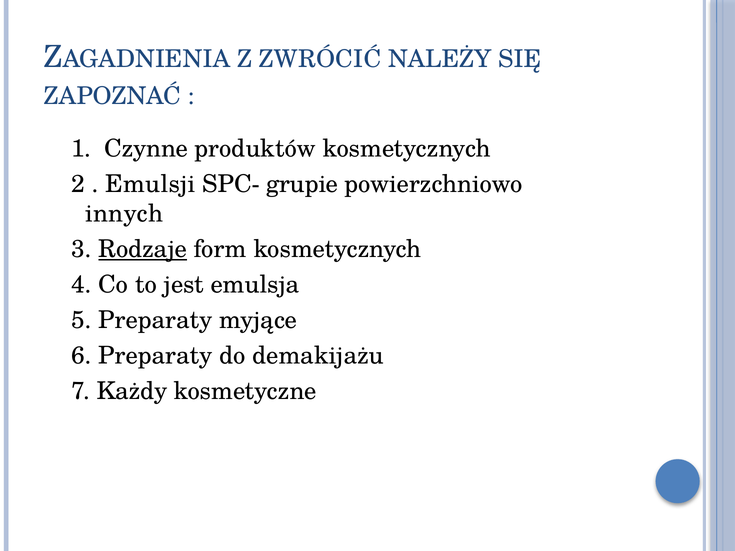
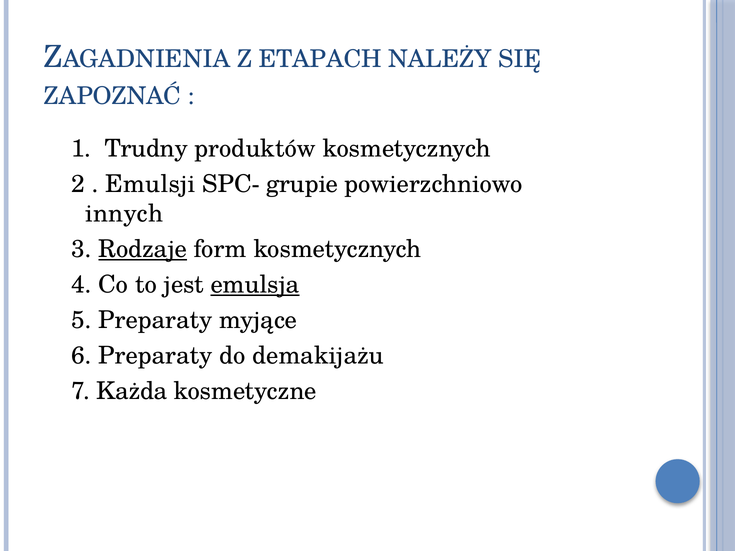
ZWRÓCIĆ: ZWRÓCIĆ -> ETAPACH
Czynne: Czynne -> Trudny
emulsja underline: none -> present
Każdy: Każdy -> Każda
